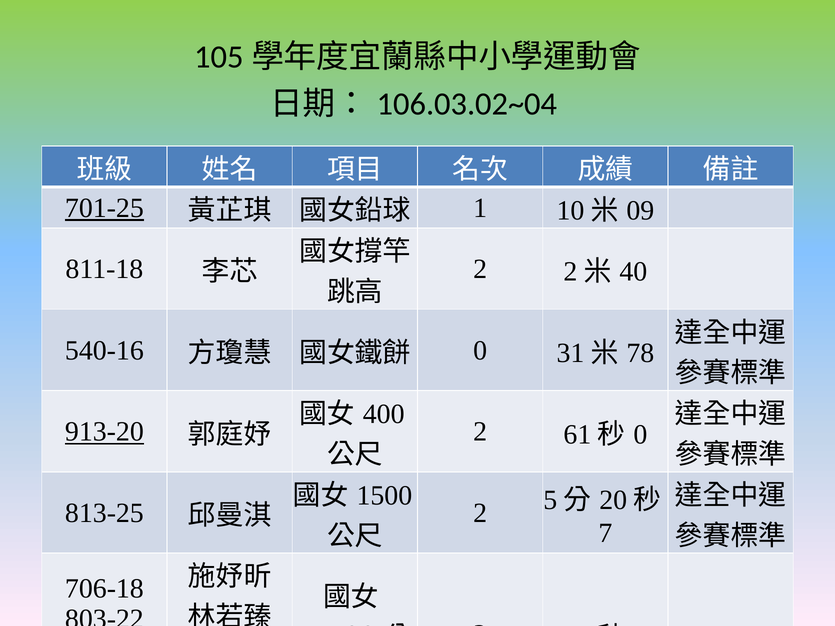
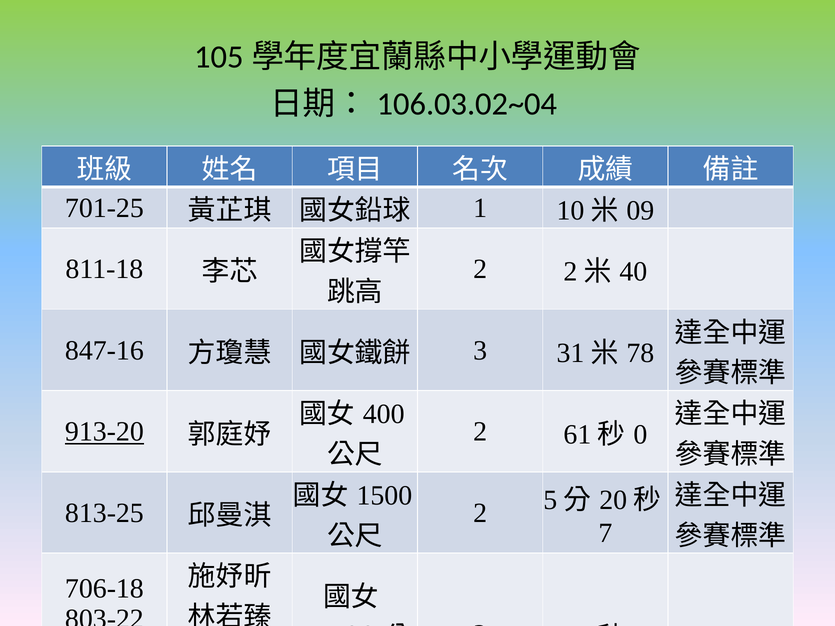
701-25 underline: present -> none
540-16: 540-16 -> 847-16
0 at (480, 351): 0 -> 3
